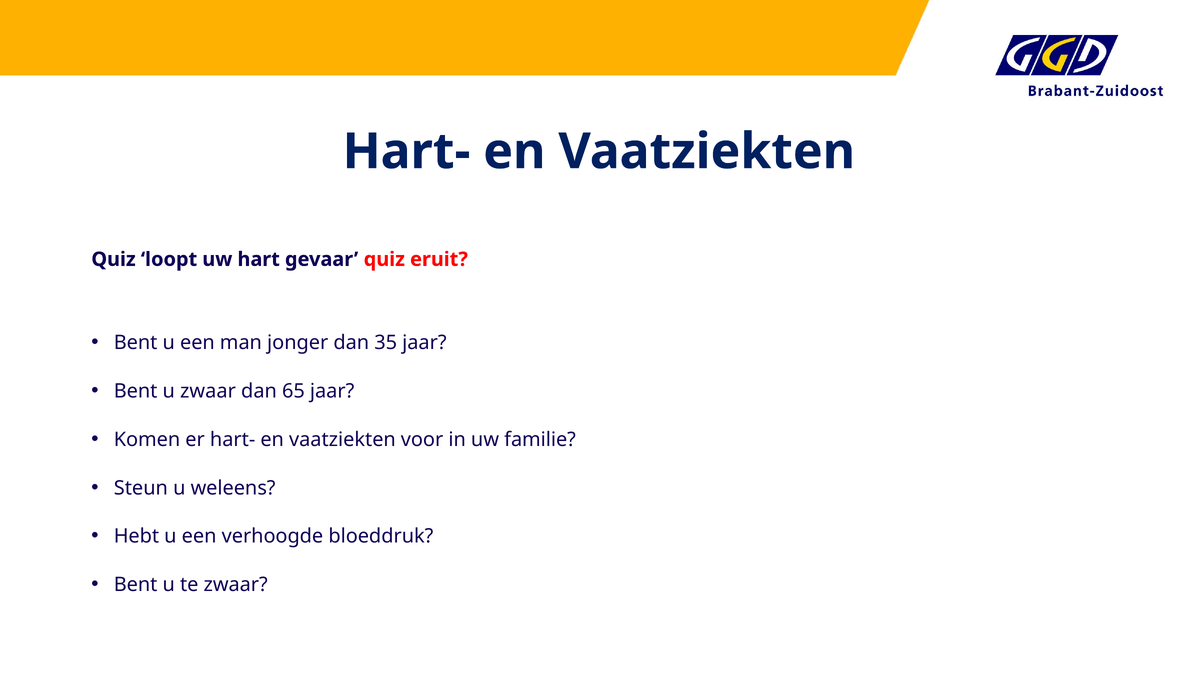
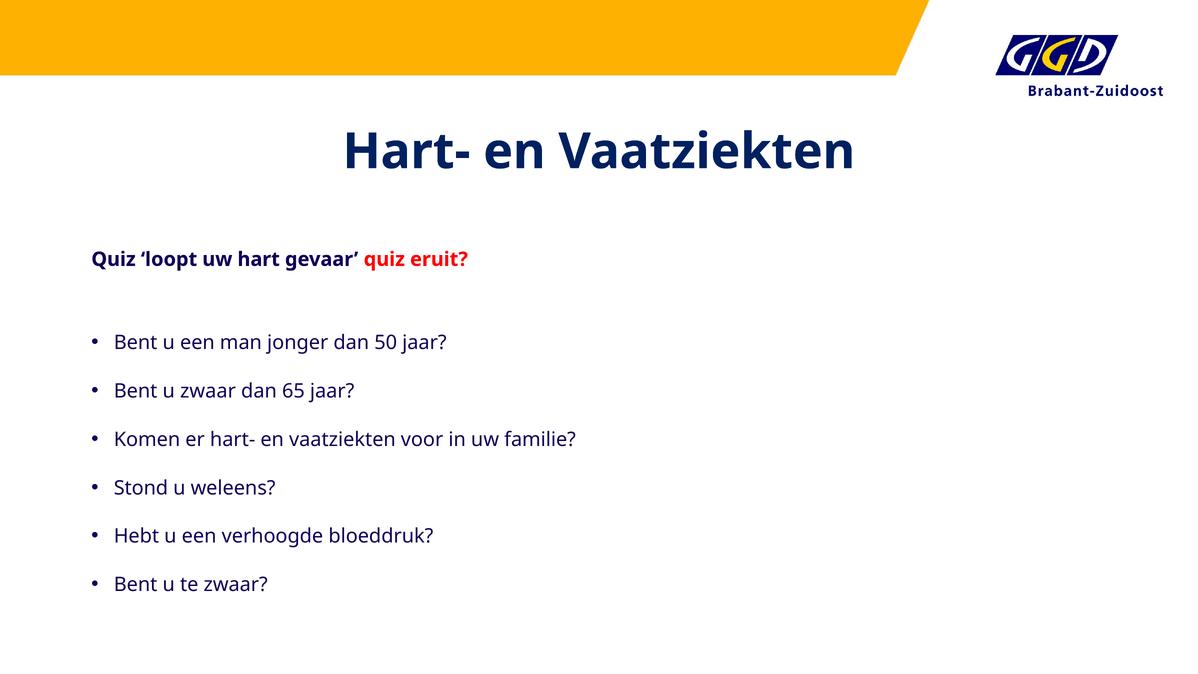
35: 35 -> 50
Steun: Steun -> Stond
